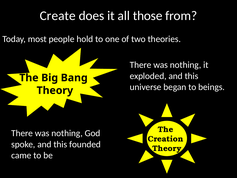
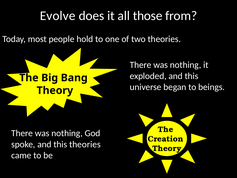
Create: Create -> Evolve
this founded: founded -> theories
